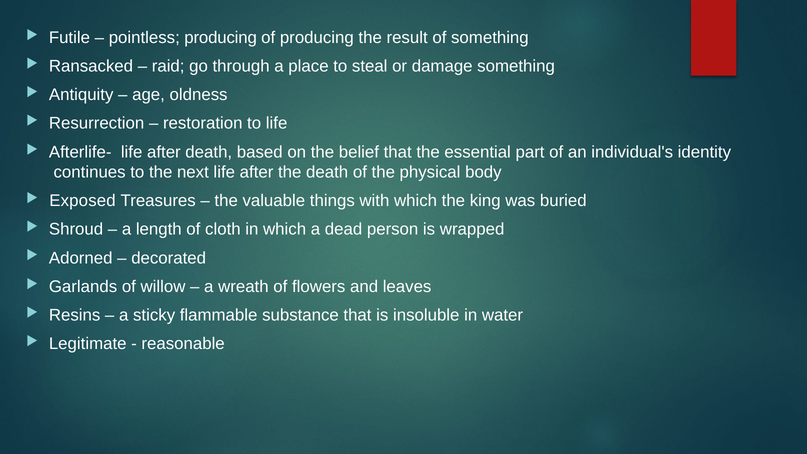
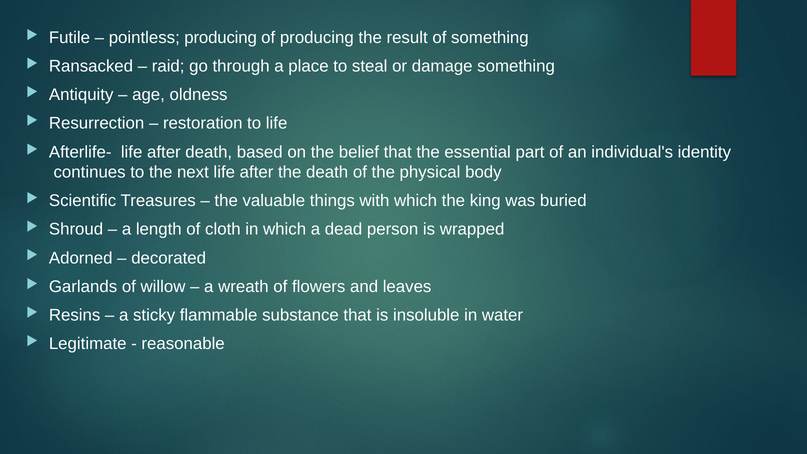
Exposed: Exposed -> Scientific
